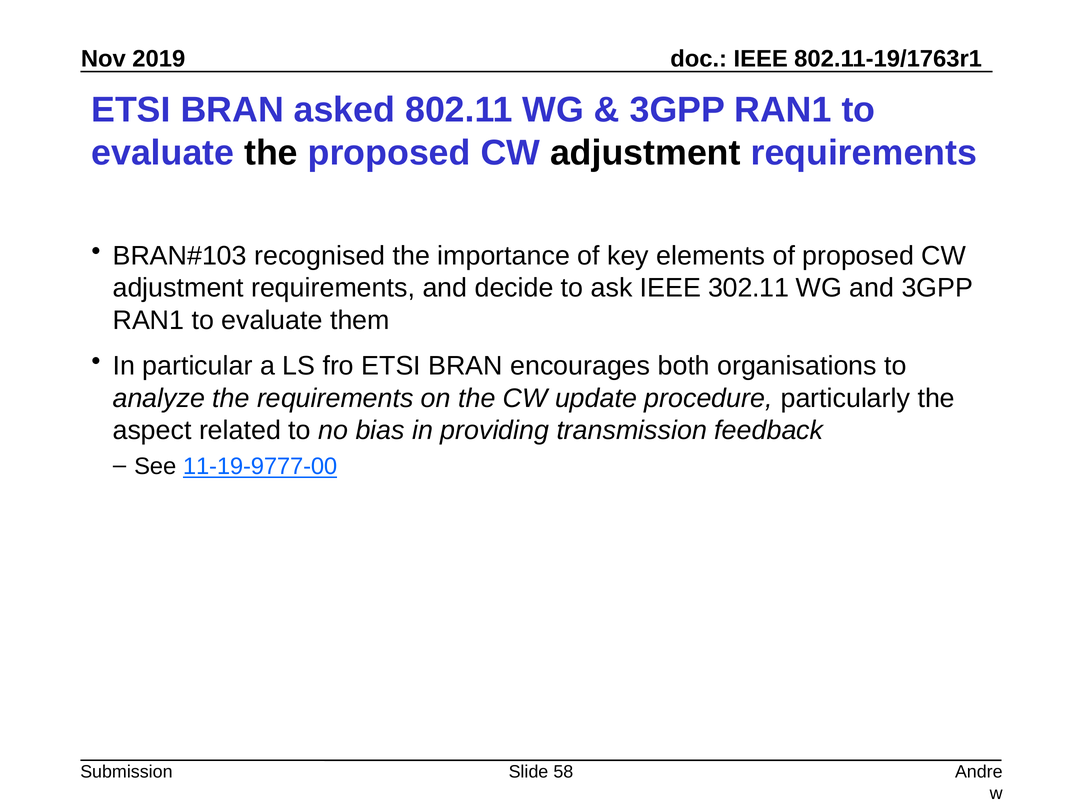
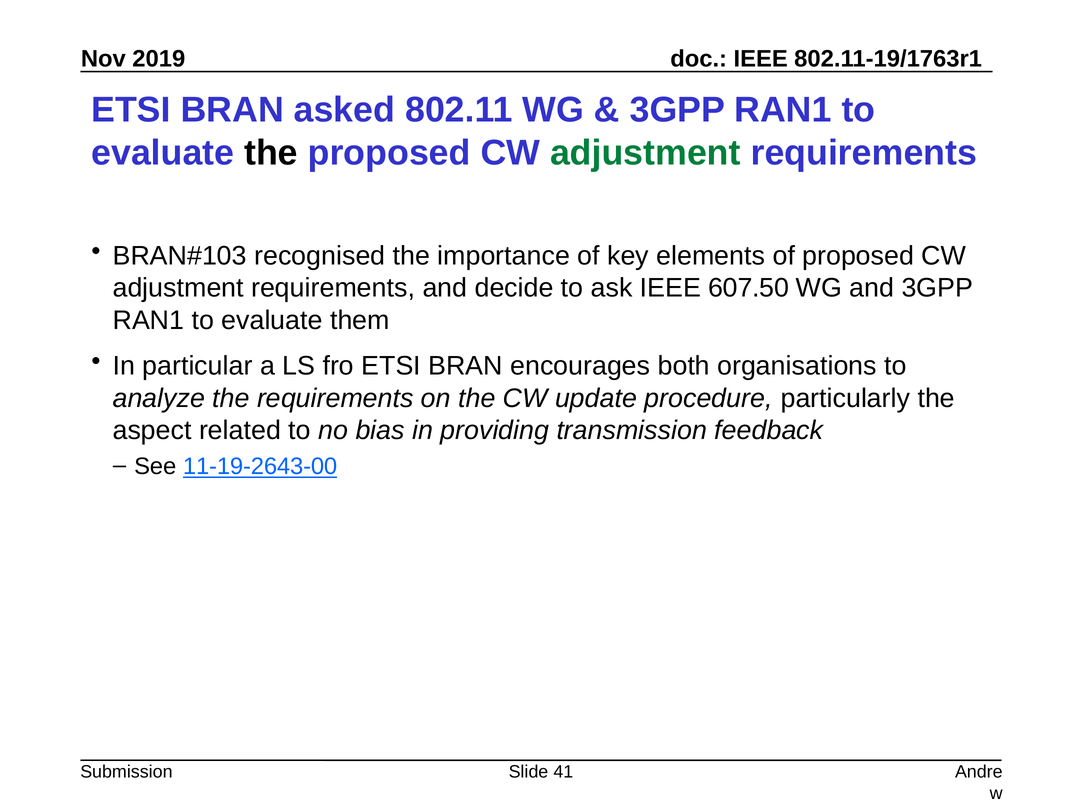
adjustment at (645, 153) colour: black -> green
302.11: 302.11 -> 607.50
11-19-9777-00: 11-19-9777-00 -> 11-19-2643-00
58: 58 -> 41
